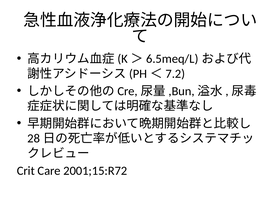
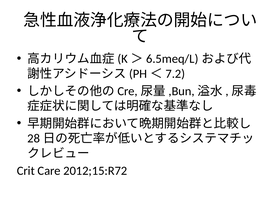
2001;15:R72: 2001;15:R72 -> 2012;15:R72
